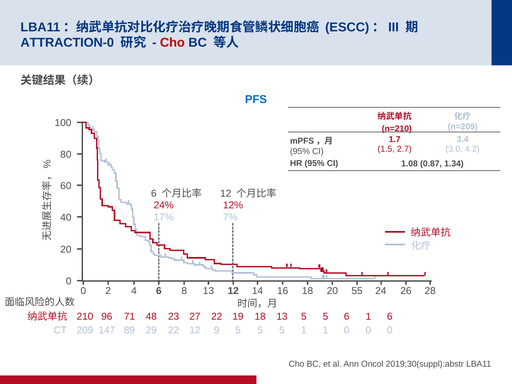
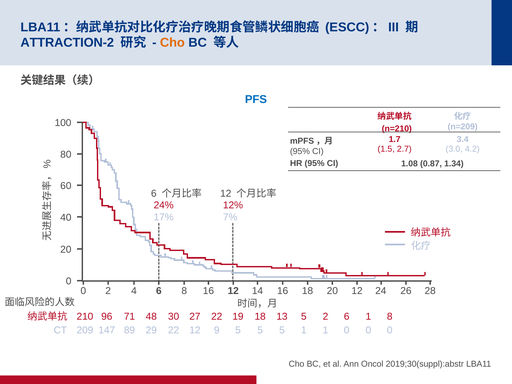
ATTRACTION-0: ATTRACTION-0 -> ATTRACTION-2
Cho at (172, 43) colour: red -> orange
0 13: 13 -> 16
2 55: 55 -> 12
210 5 5: 5 -> 2
27 6: 6 -> 8
23: 23 -> 30
